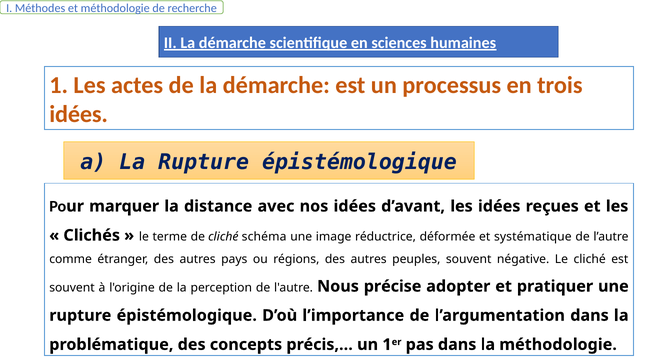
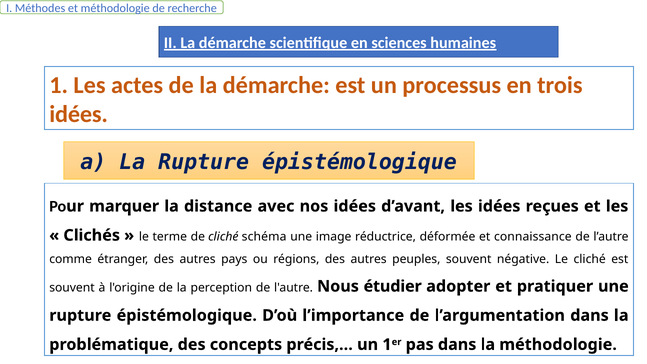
systématique: systématique -> connaissance
précise: précise -> étudier
